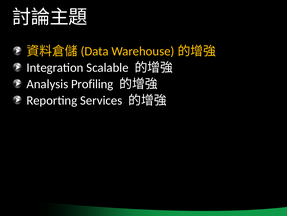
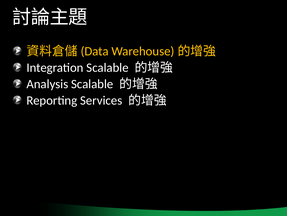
Analysis Profiling: Profiling -> Scalable
